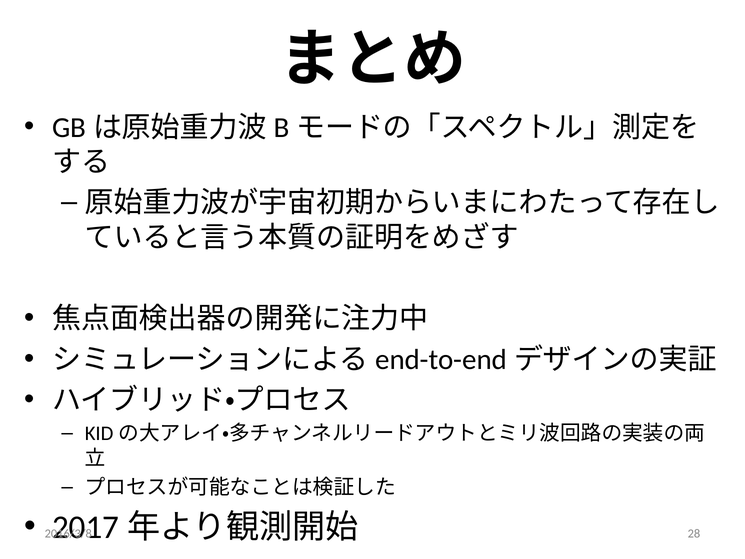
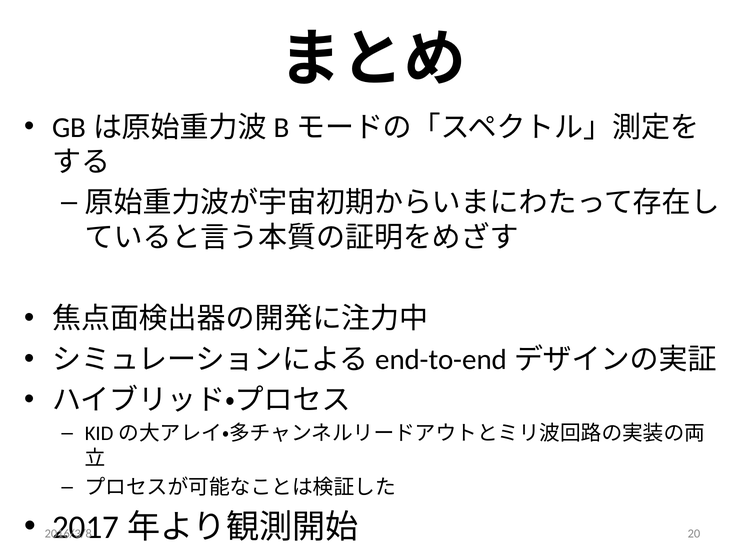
28: 28 -> 20
